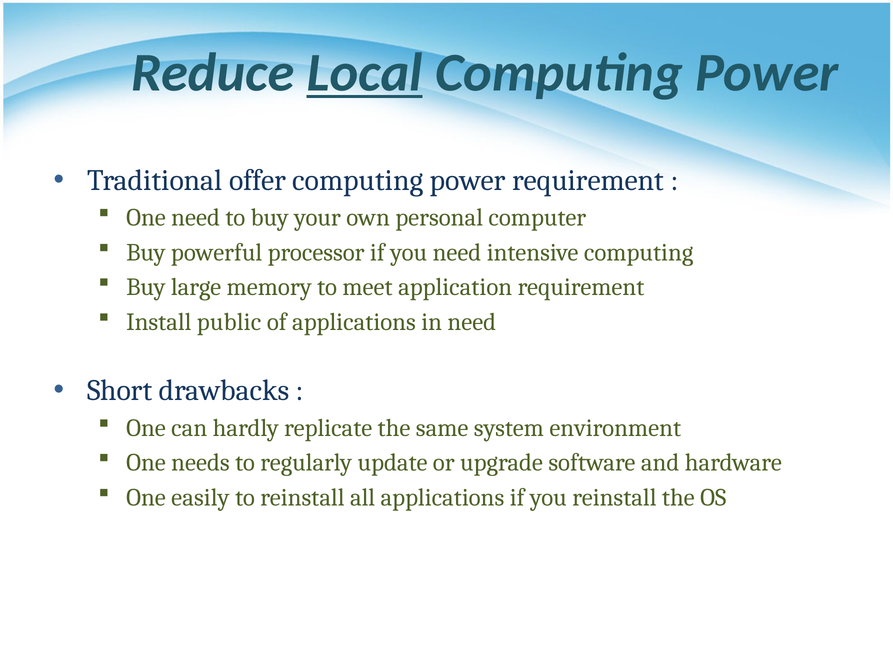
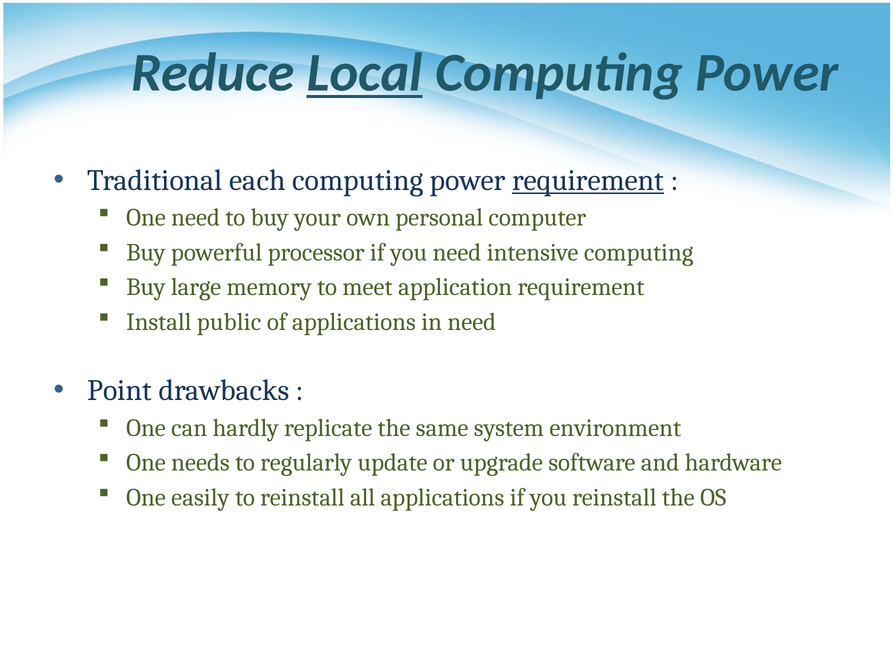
offer: offer -> each
requirement at (588, 181) underline: none -> present
Short: Short -> Point
